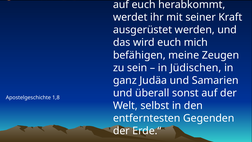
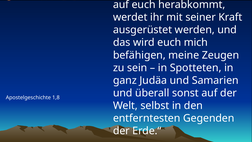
Jüdischen: Jüdischen -> Spotteten
